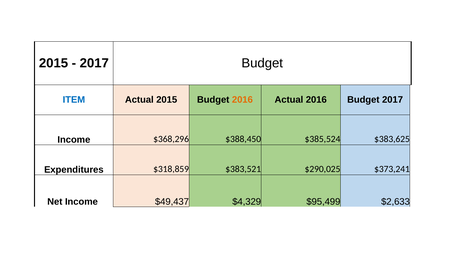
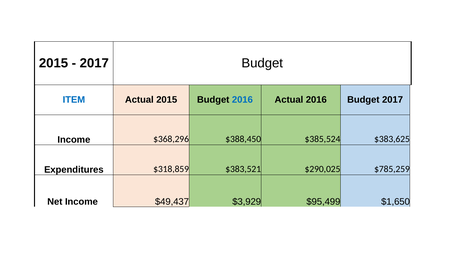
2016 at (242, 100) colour: orange -> blue
$373,241: $373,241 -> $785,259
$4,329: $4,329 -> $3,929
$2,633: $2,633 -> $1,650
